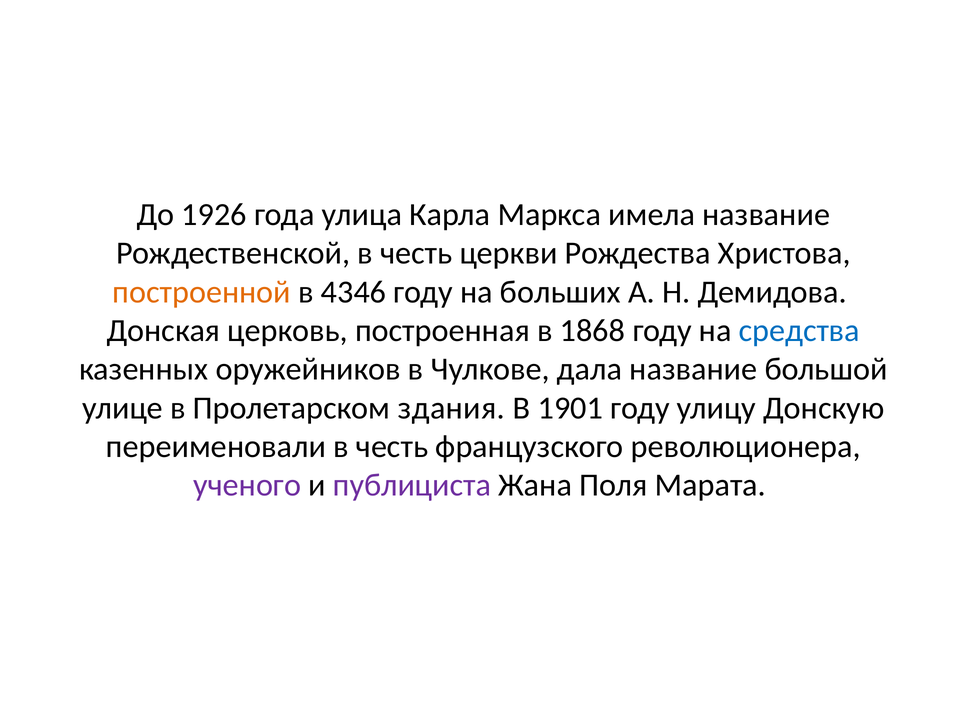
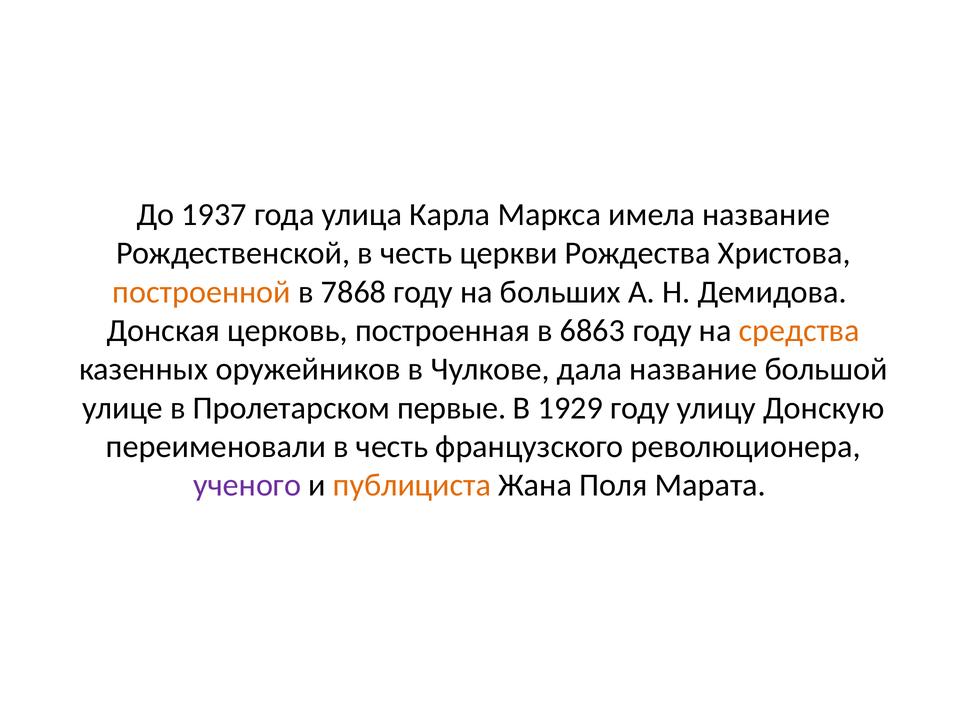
1926: 1926 -> 1937
4346: 4346 -> 7868
1868: 1868 -> 6863
средства colour: blue -> orange
здания: здания -> первые
1901: 1901 -> 1929
публициста colour: purple -> orange
